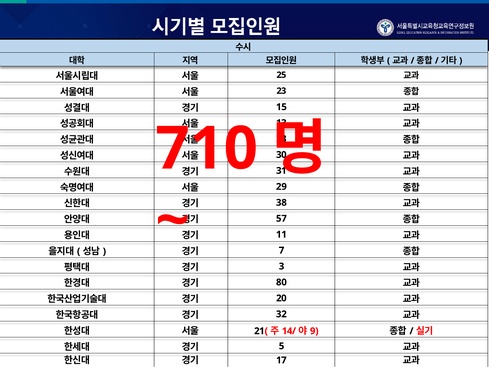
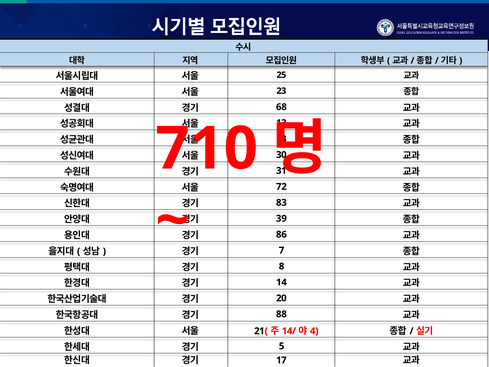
15: 15 -> 68
29: 29 -> 72
38: 38 -> 83
57: 57 -> 39
11: 11 -> 86
3: 3 -> 8
80: 80 -> 14
32: 32 -> 88
9: 9 -> 4
